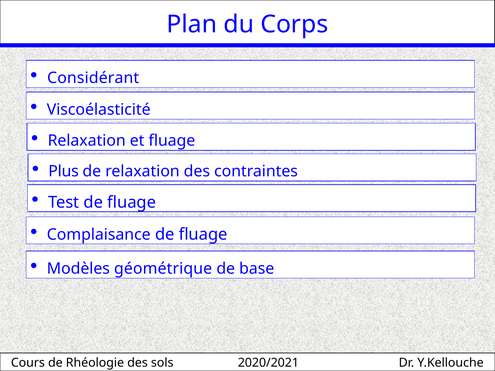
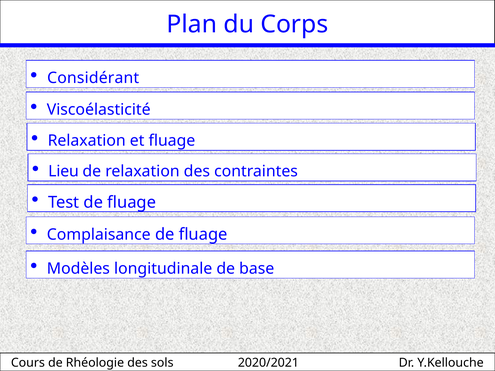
Plus: Plus -> Lieu
géométrique: géométrique -> longitudinale
